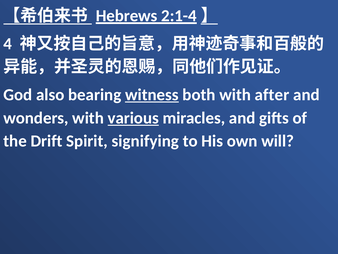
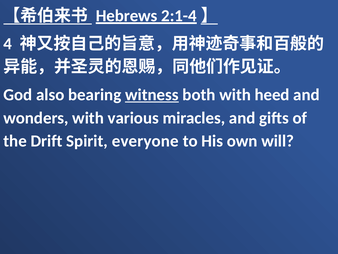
after: after -> heed
various underline: present -> none
signifying: signifying -> everyone
